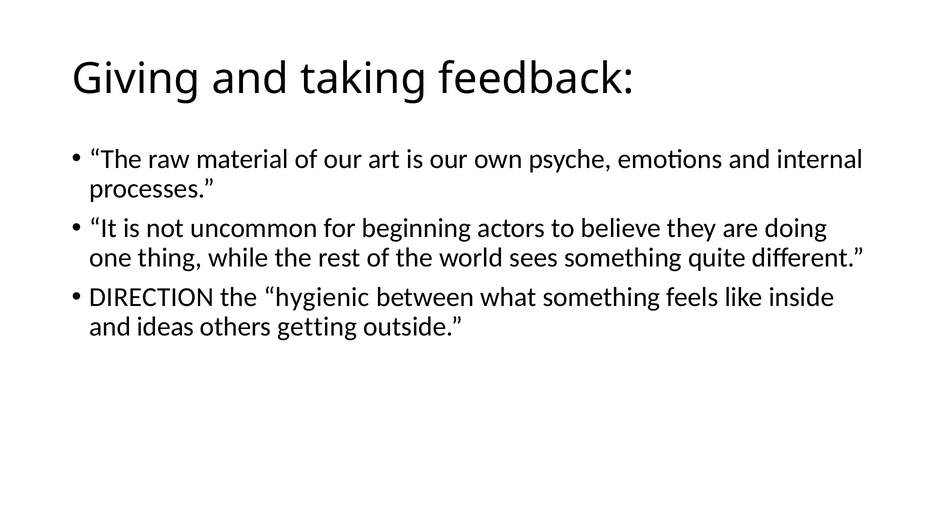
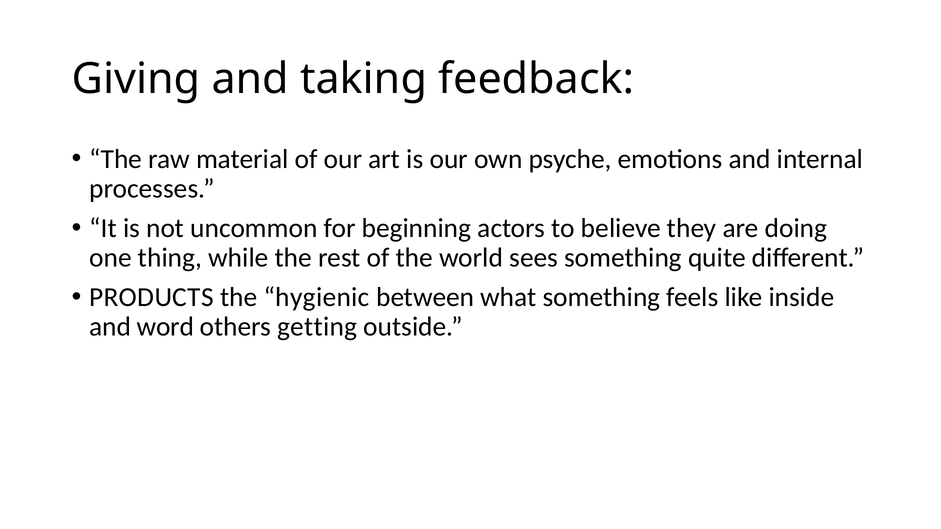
DIRECTION: DIRECTION -> PRODUCTS
ideas: ideas -> word
